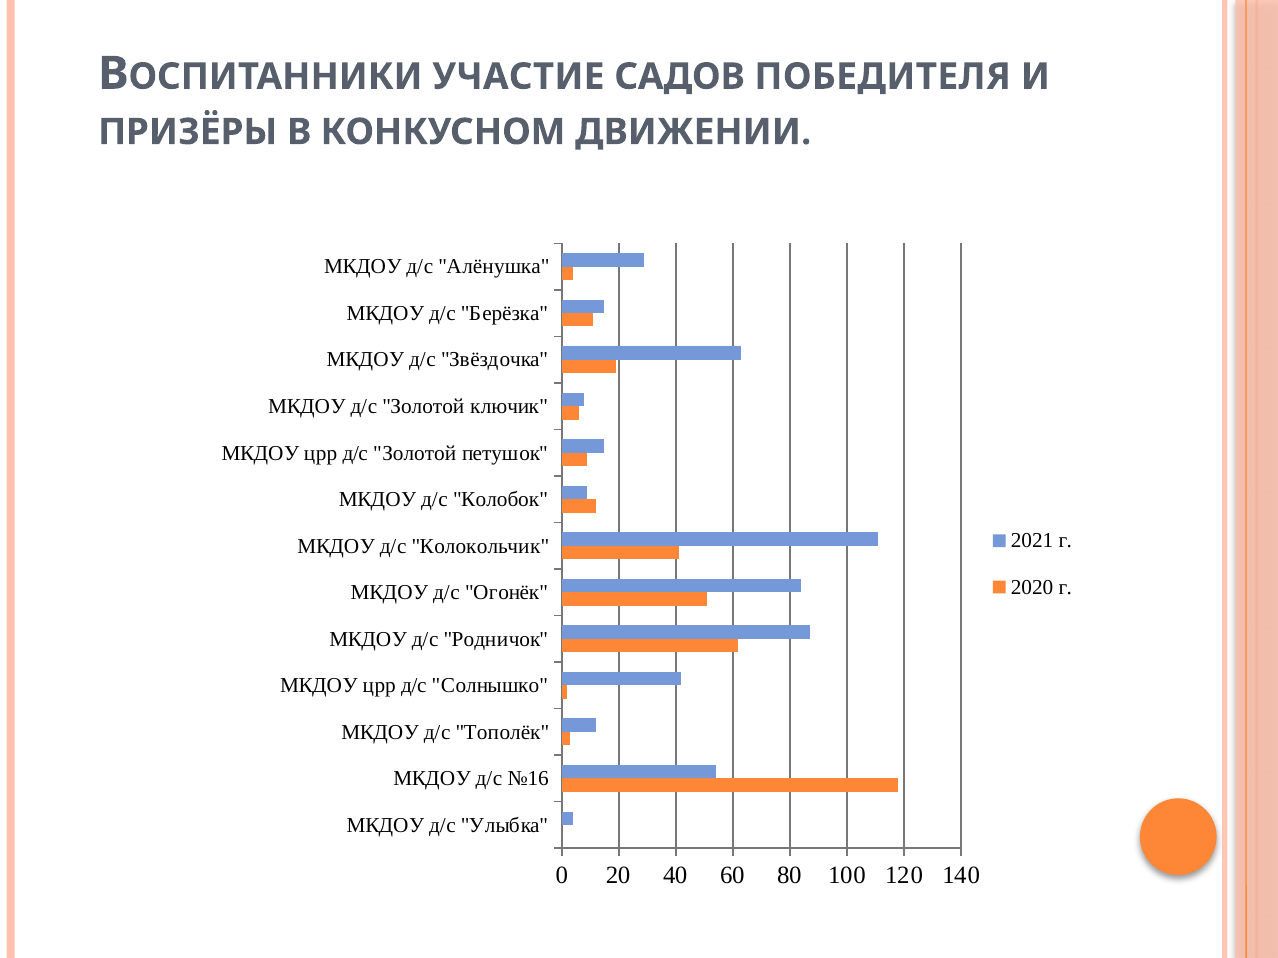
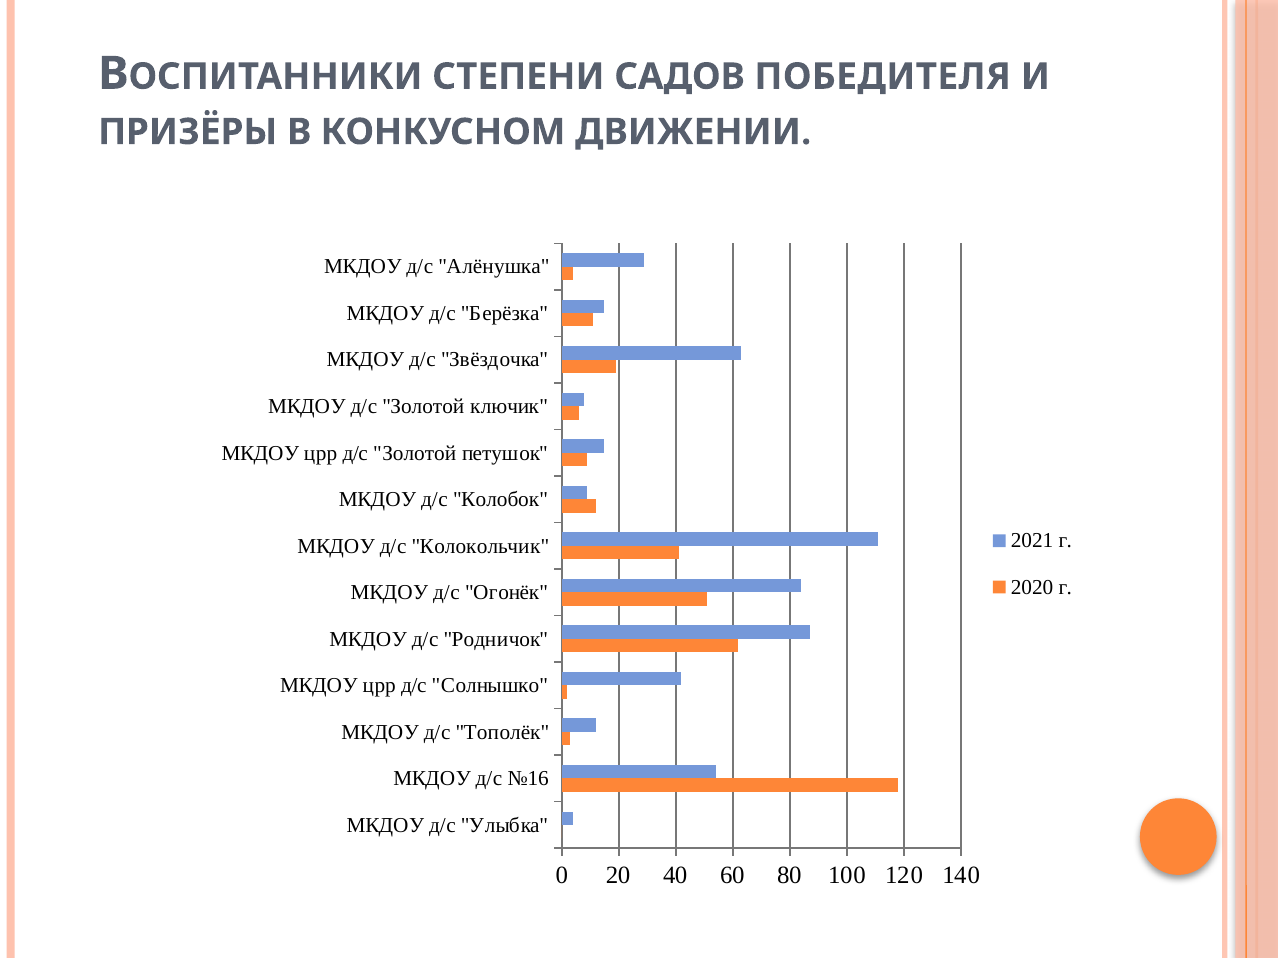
УЧАСТИЕ: УЧАСТИЕ -> СТЕПЕНИ
